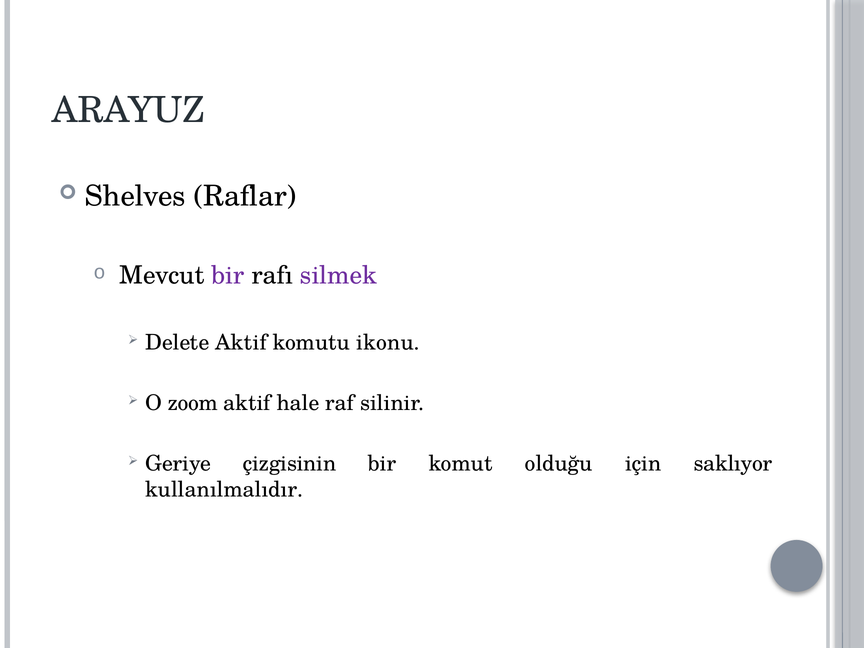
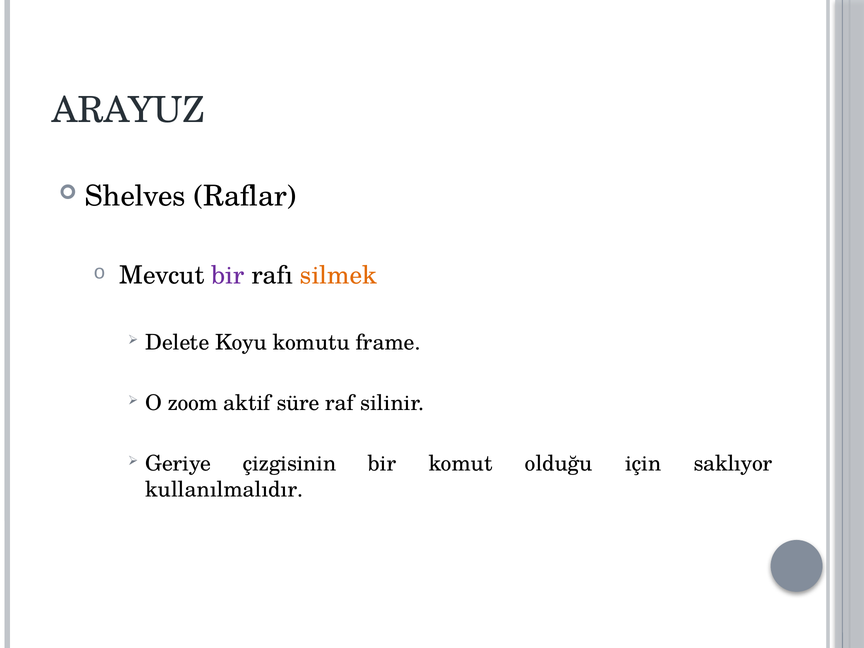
silmek colour: purple -> orange
Delete Aktif: Aktif -> Koyu
ikonu: ikonu -> frame
hale: hale -> süre
